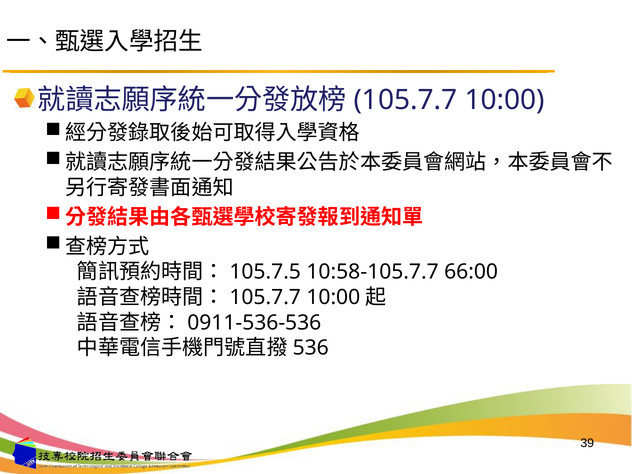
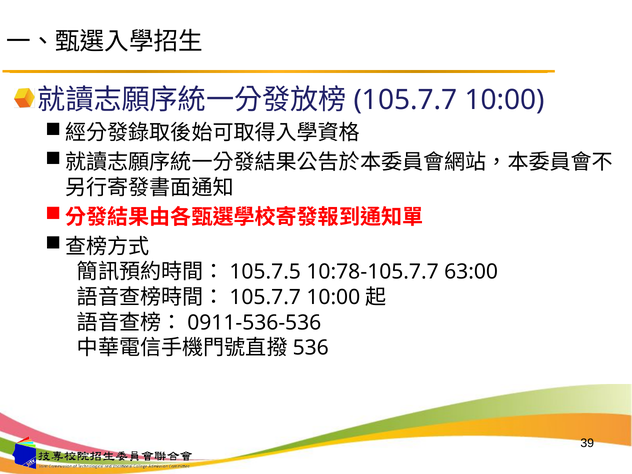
10:58: 10:58 -> 10:78
66:00: 66:00 -> 63:00
